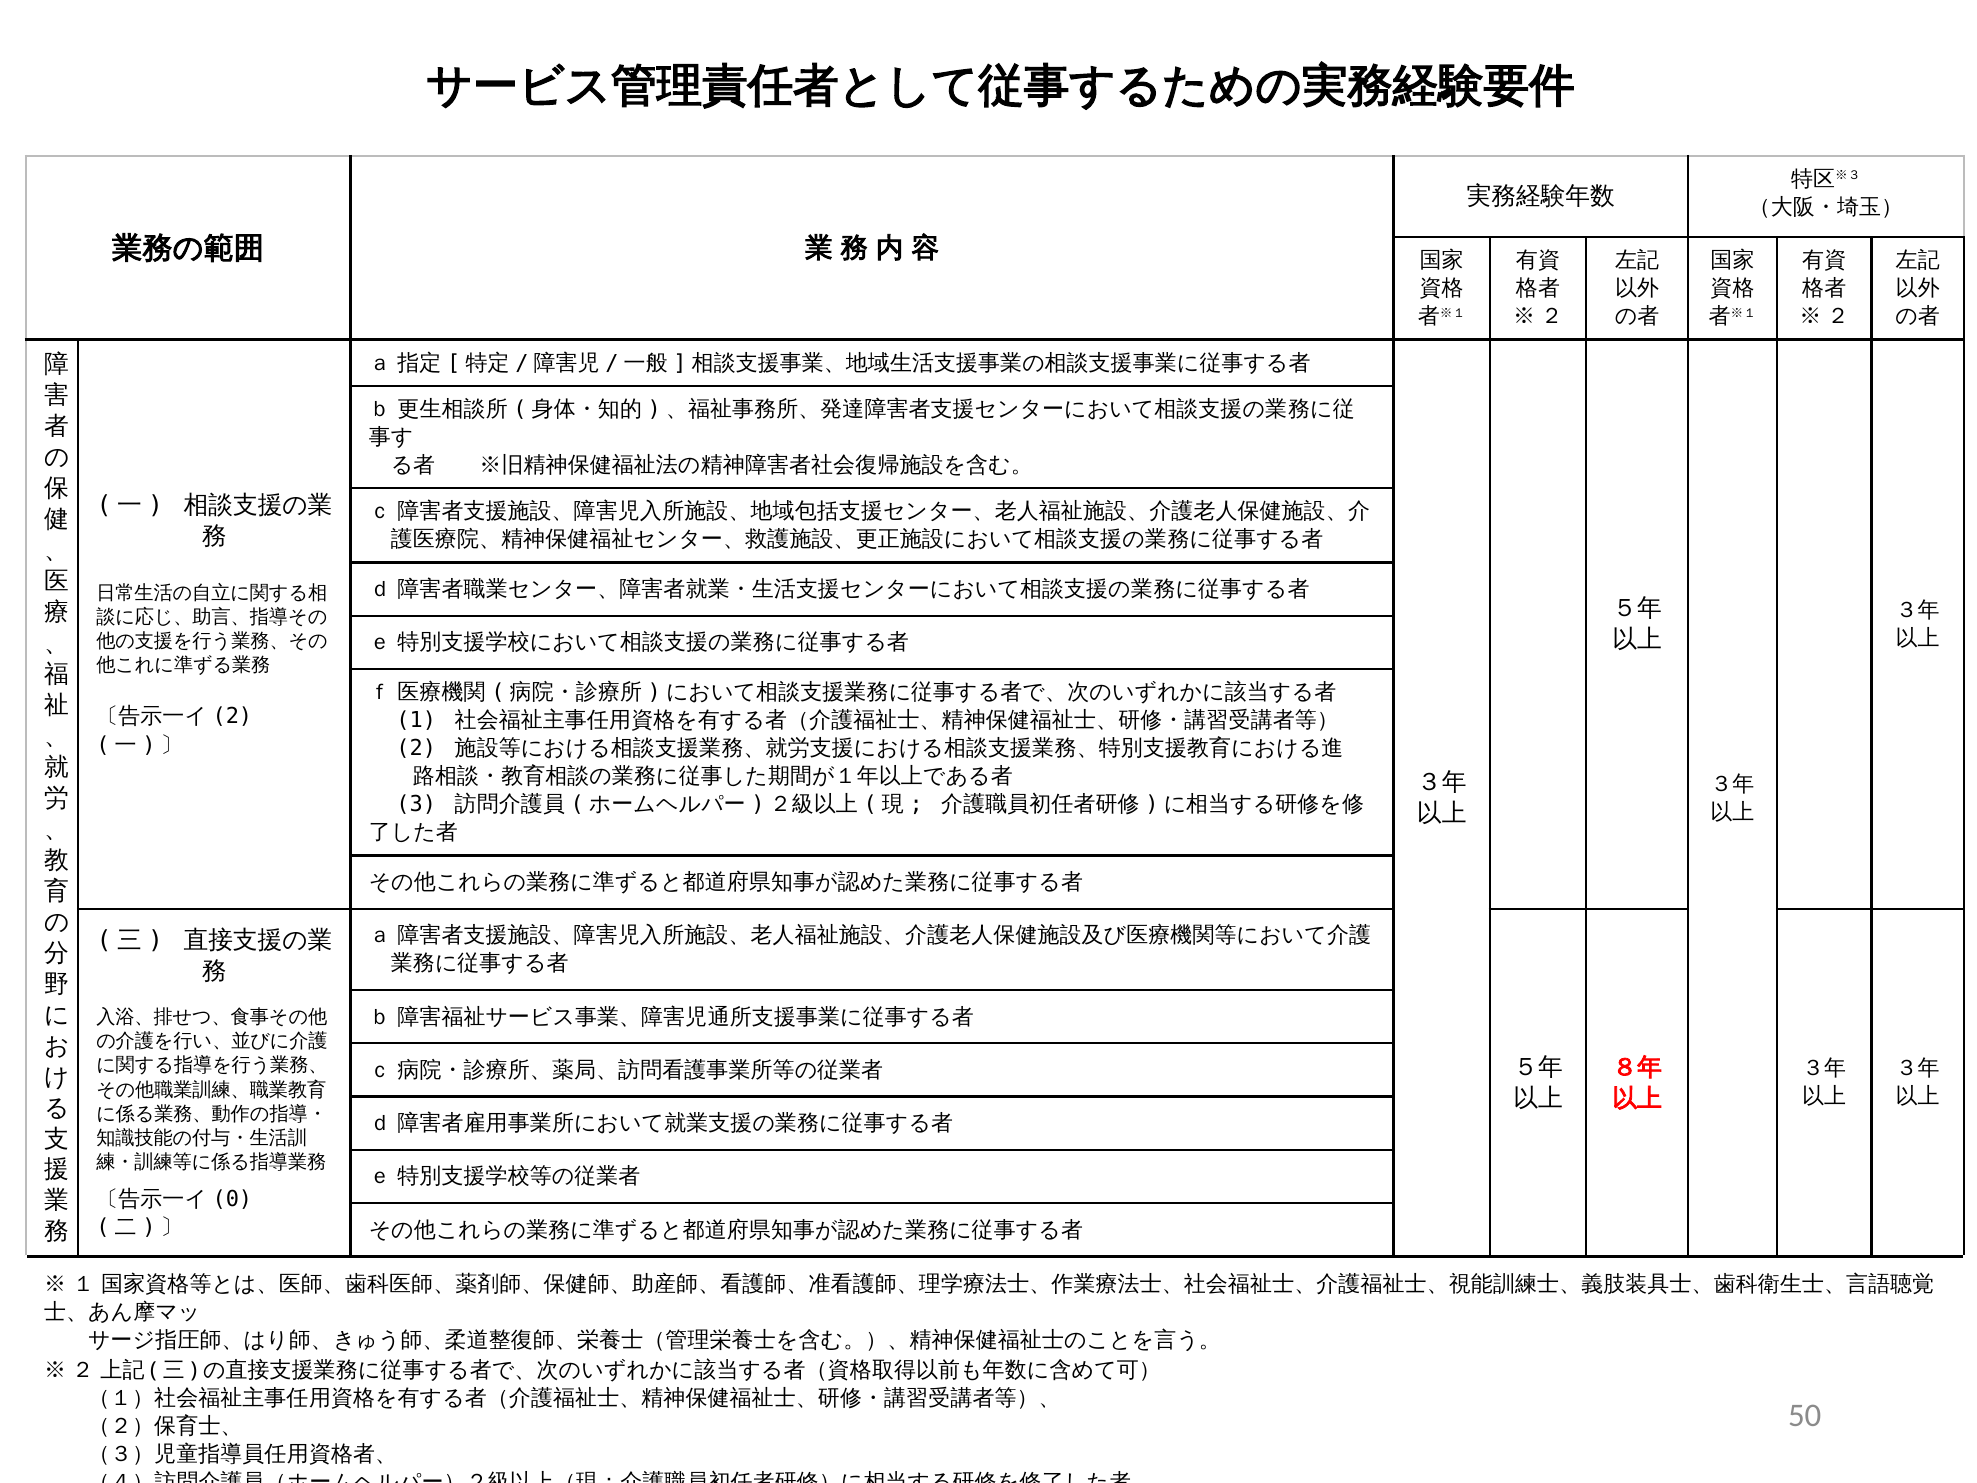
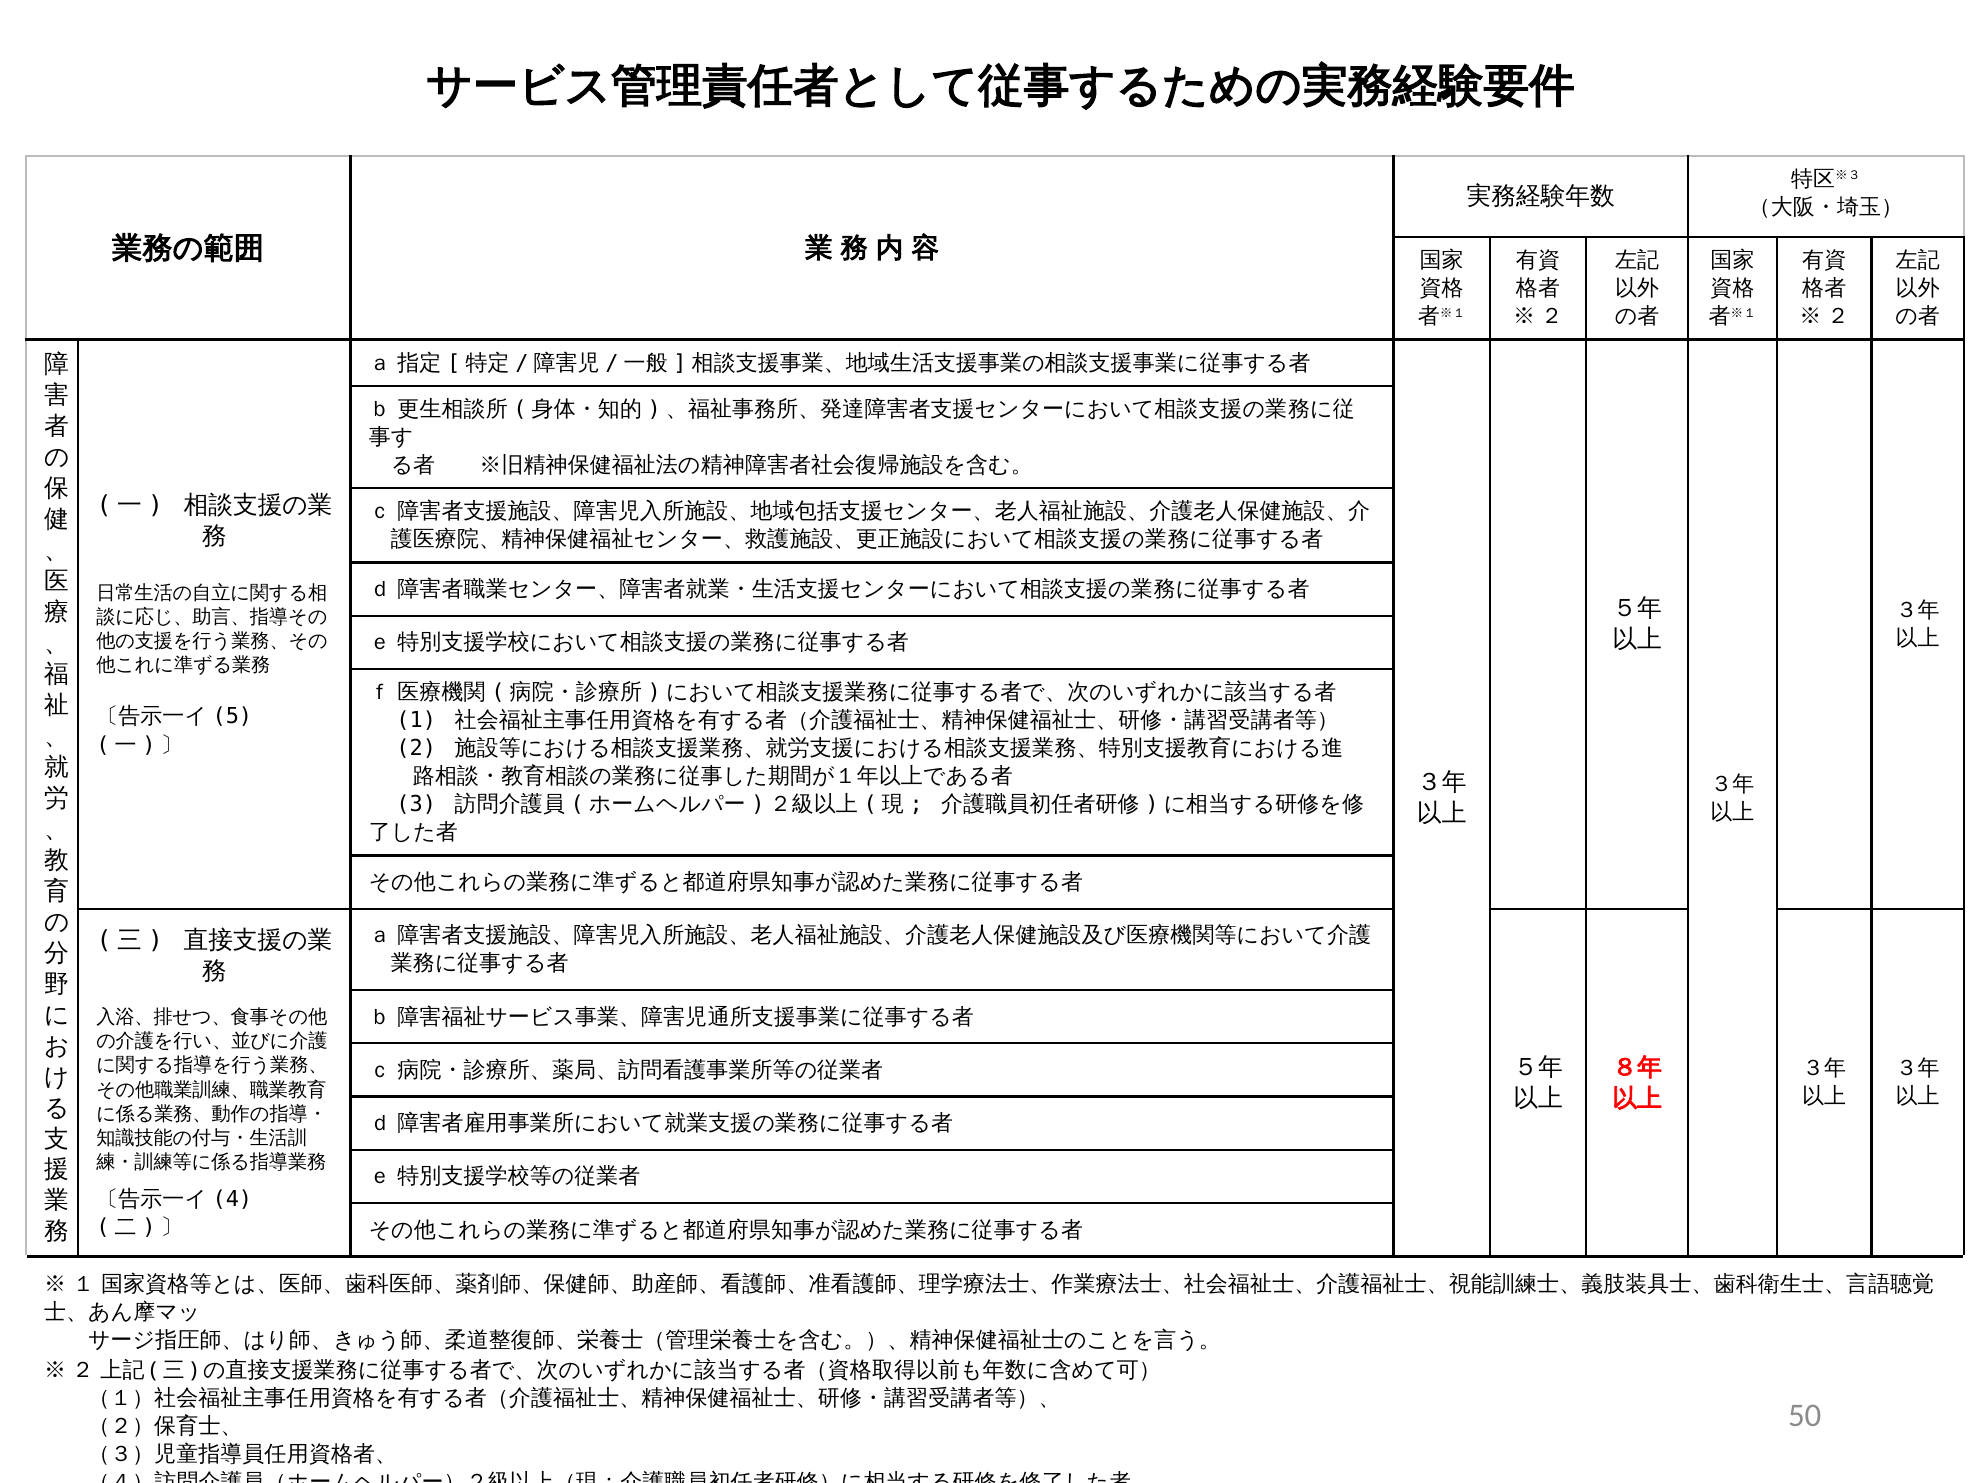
2 at (232, 717): 2 -> 5
0: 0 -> 4
